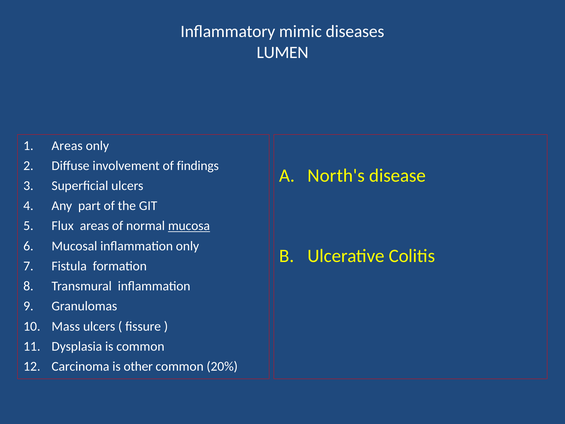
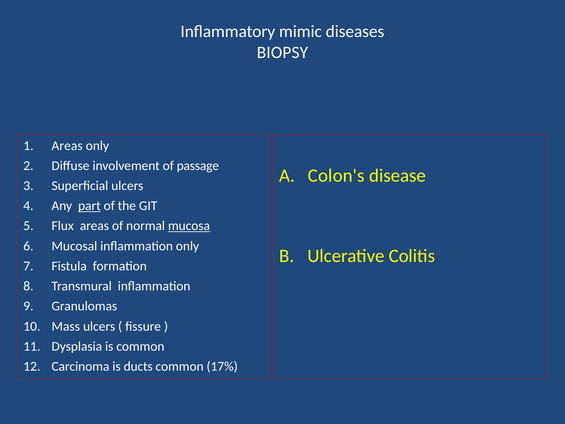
LUMEN: LUMEN -> BIOPSY
findings: findings -> passage
North's: North's -> Colon's
part underline: none -> present
other: other -> ducts
20%: 20% -> 17%
